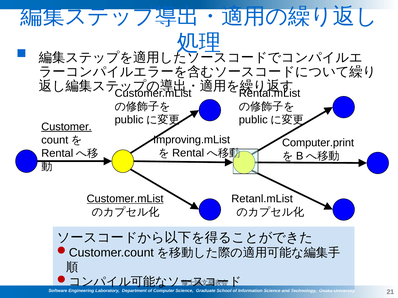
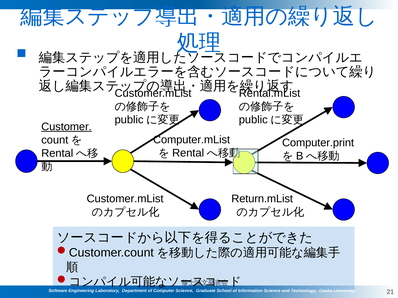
Improving.mList: Improving.mList -> Computer.mList
Customer.mList at (125, 199) underline: present -> none
Retanl.mList: Retanl.mList -> Return.mList
